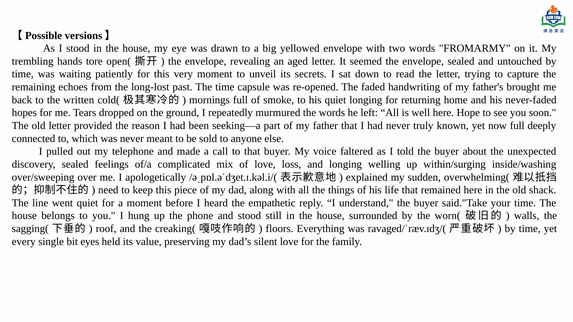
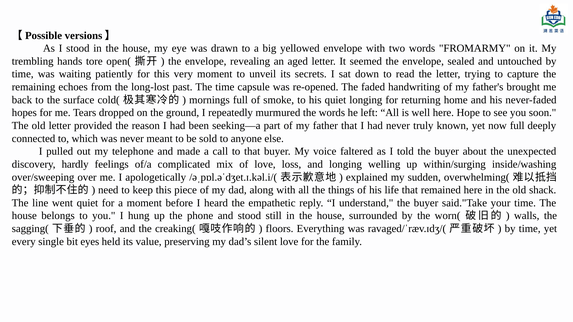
written: written -> surface
discovery sealed: sealed -> hardly
